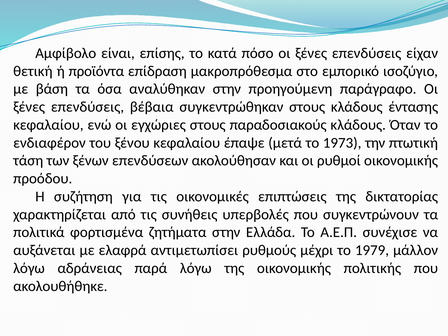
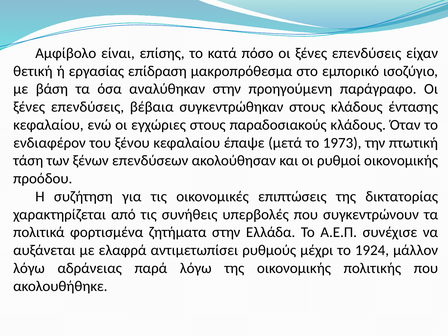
προϊόντα: προϊόντα -> εργασίας
1979: 1979 -> 1924
